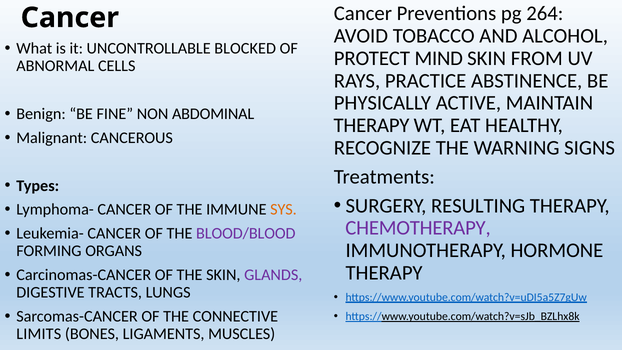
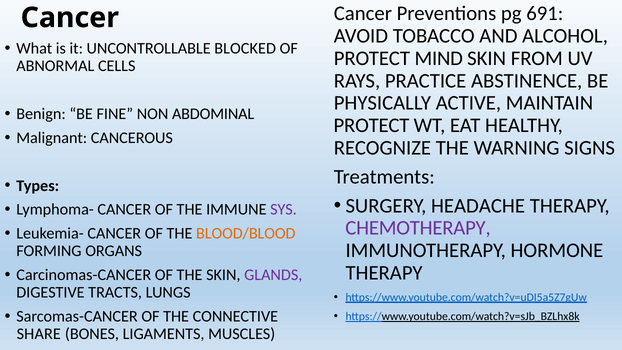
264: 264 -> 691
THERAPY at (372, 125): THERAPY -> PROTECT
RESULTING: RESULTING -> HEADACHE
SYS colour: orange -> purple
BLOOD/BLOOD colour: purple -> orange
LIMITS: LIMITS -> SHARE
